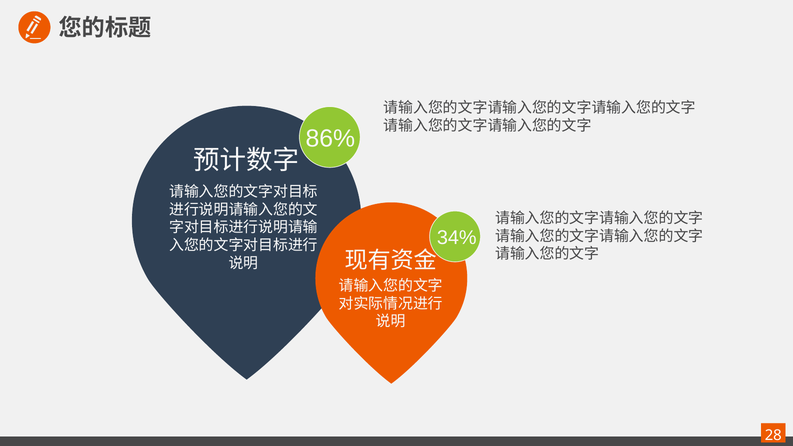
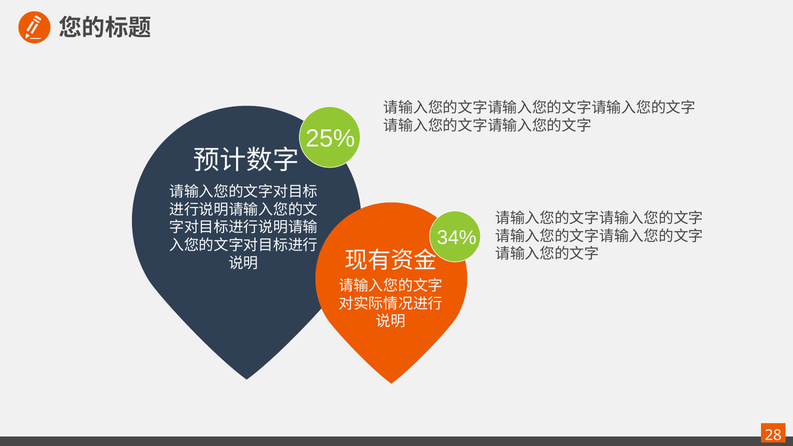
86%: 86% -> 25%
